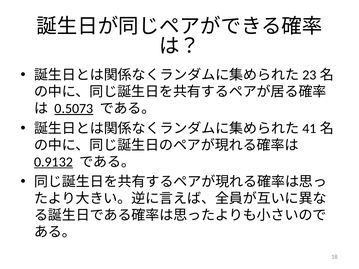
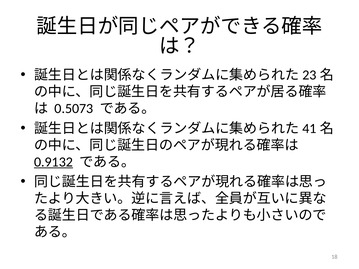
0.5073 underline: present -> none
